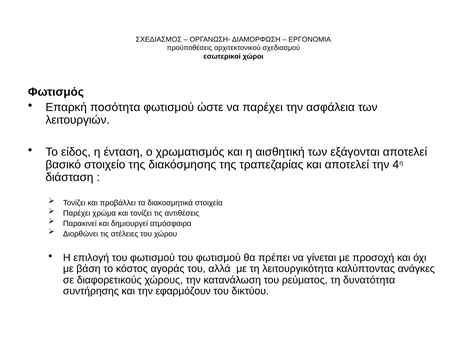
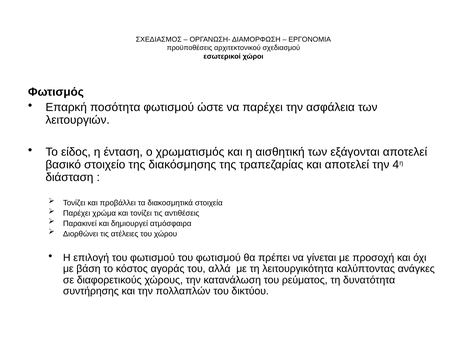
εφαρμόζουν: εφαρμόζουν -> πολλαπλών
